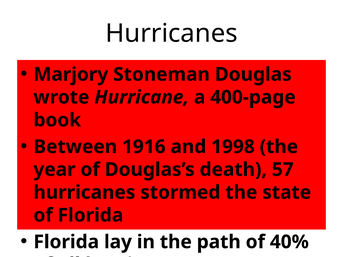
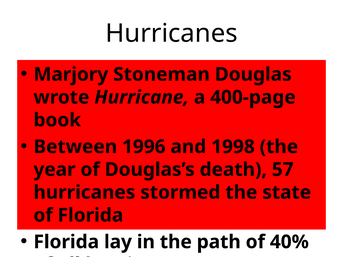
1916: 1916 -> 1996
